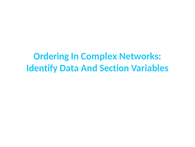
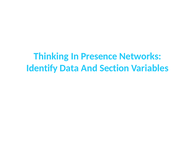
Ordering: Ordering -> Thinking
Complex: Complex -> Presence
